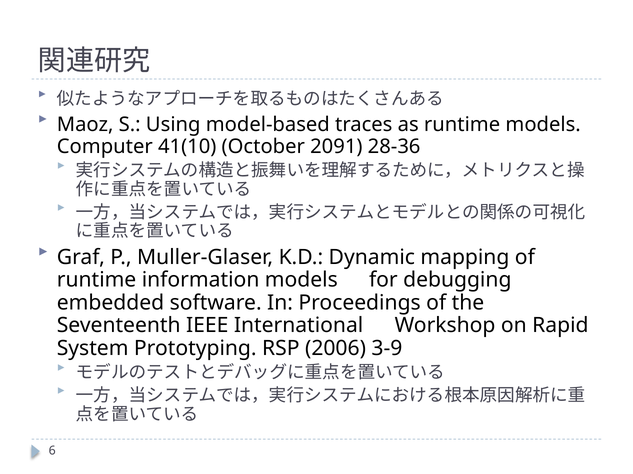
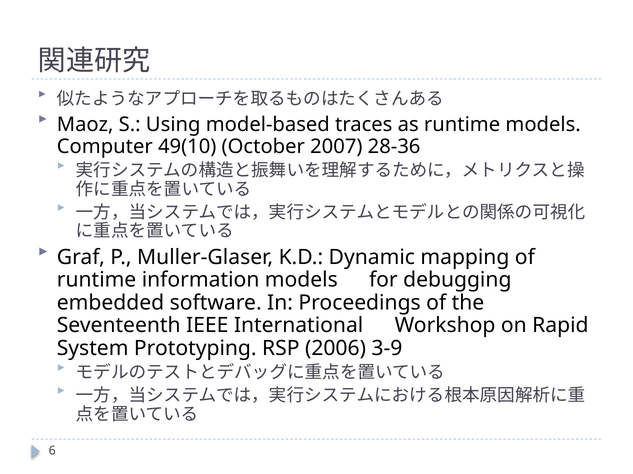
41(10: 41(10 -> 49(10
2091: 2091 -> 2007
